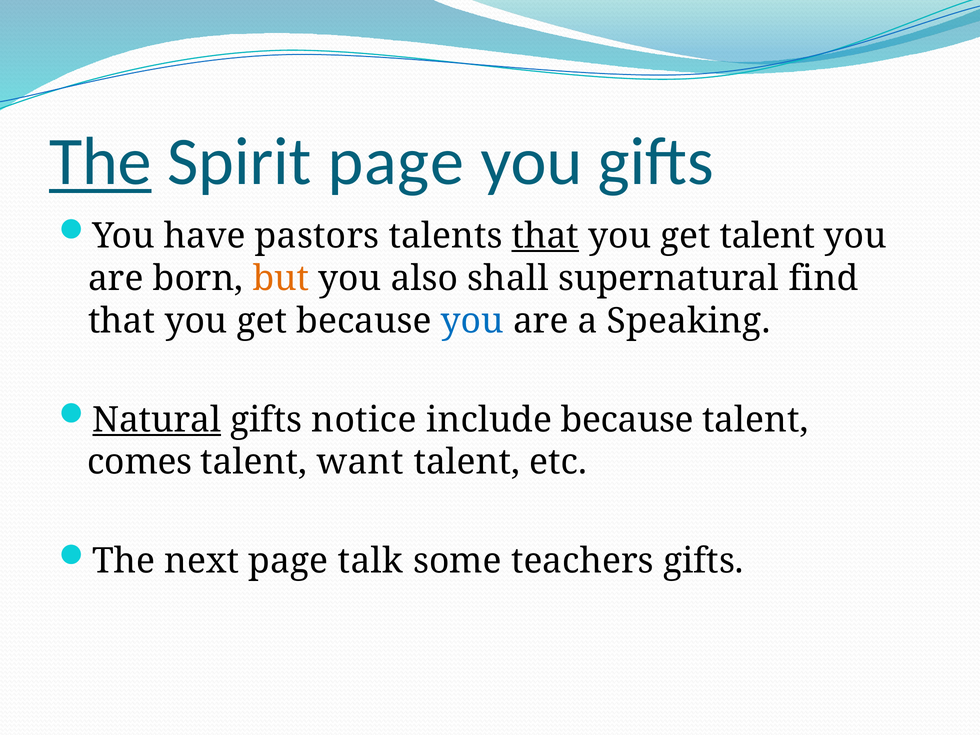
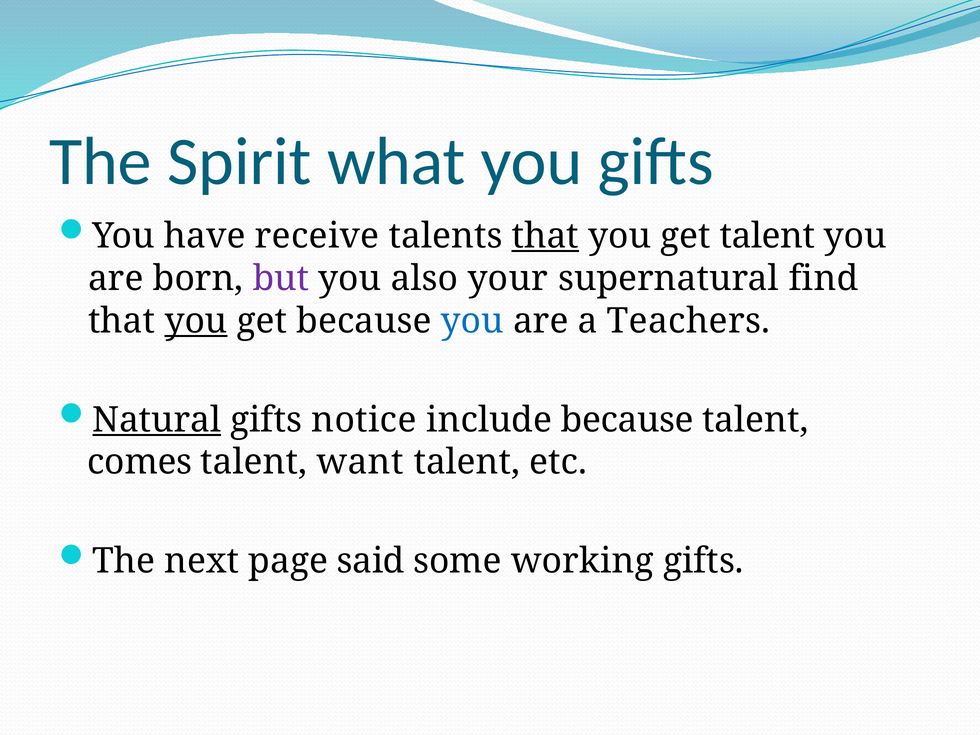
The at (100, 162) underline: present -> none
Spirit page: page -> what
pastors: pastors -> receive
but colour: orange -> purple
shall: shall -> your
you at (196, 321) underline: none -> present
Speaking: Speaking -> Teachers
talk: talk -> said
teachers: teachers -> working
